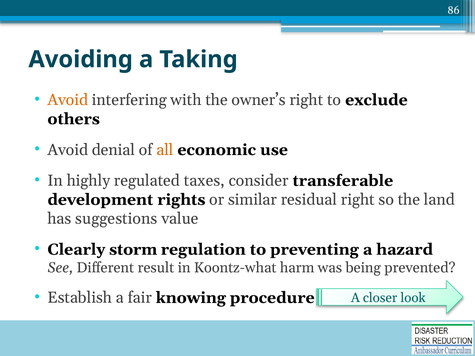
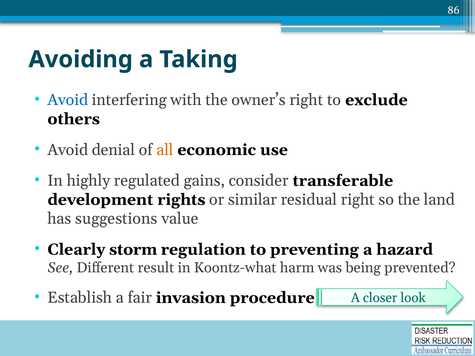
Avoid at (68, 100) colour: orange -> blue
taxes: taxes -> gains
knowing: knowing -> invasion
